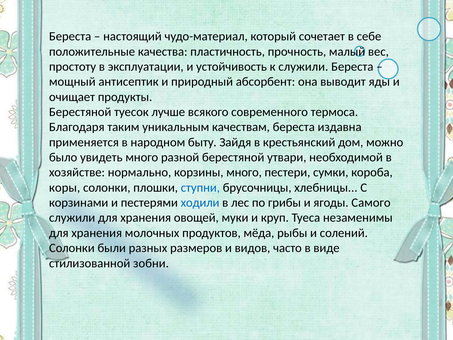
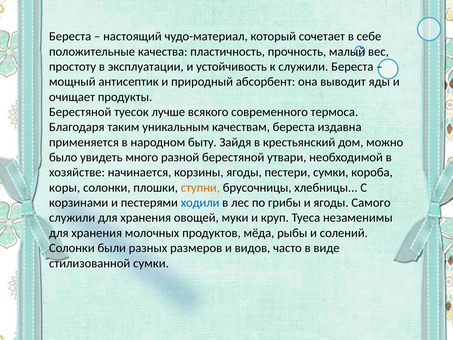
нормально: нормально -> начинается
корзины много: много -> ягоды
ступни colour: blue -> orange
стилизованной зобни: зобни -> сумки
